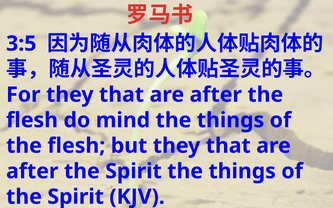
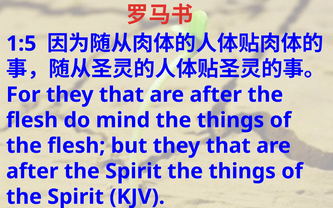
3:5: 3:5 -> 1:5
